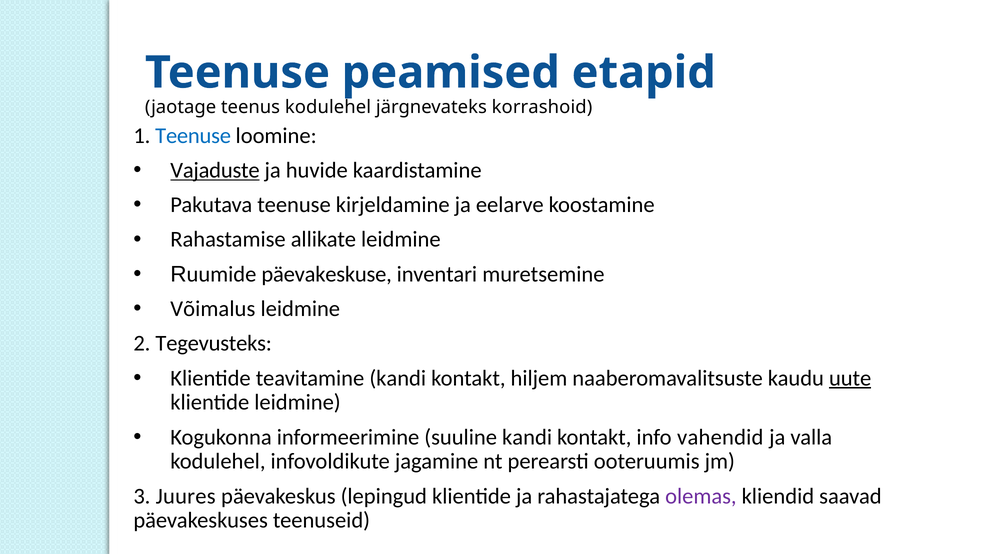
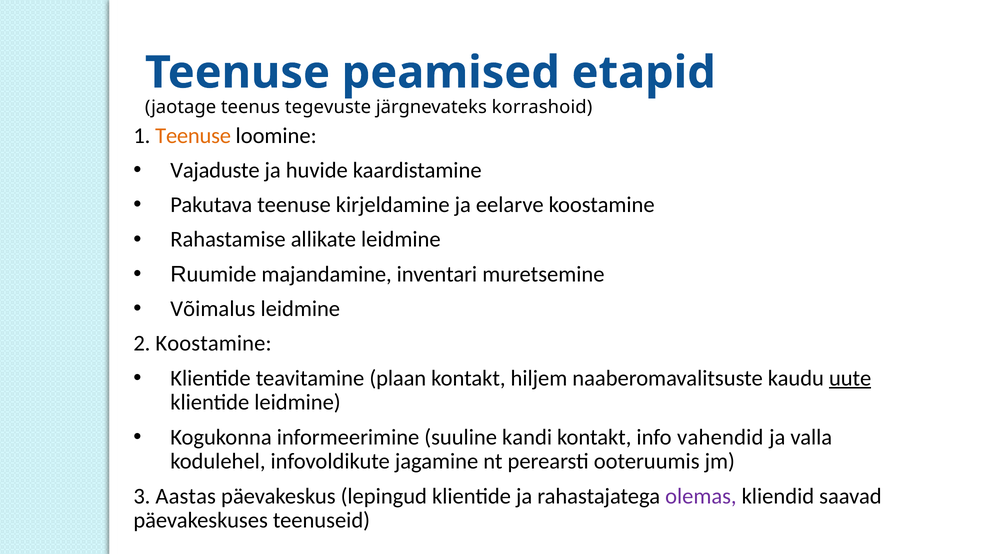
kodulehel at (328, 107): kodulehel -> tegevuste
Teenuse at (193, 136) colour: blue -> orange
Vajaduste underline: present -> none
päevakeskuse: päevakeskuse -> majandamine
2 Tegevusteks: Tegevusteks -> Koostamine
teavitamine kandi: kandi -> plaan
Juures: Juures -> Aastas
